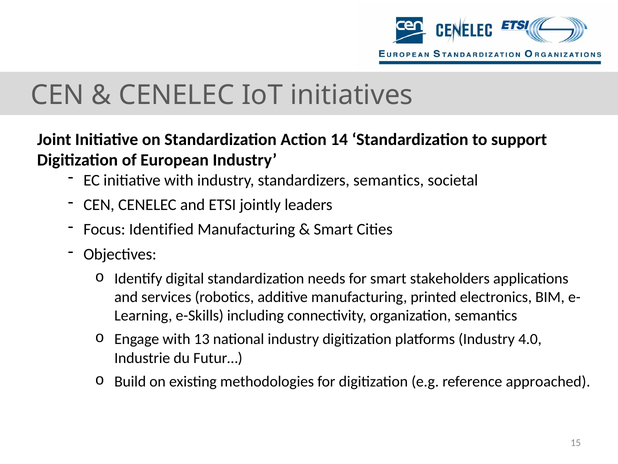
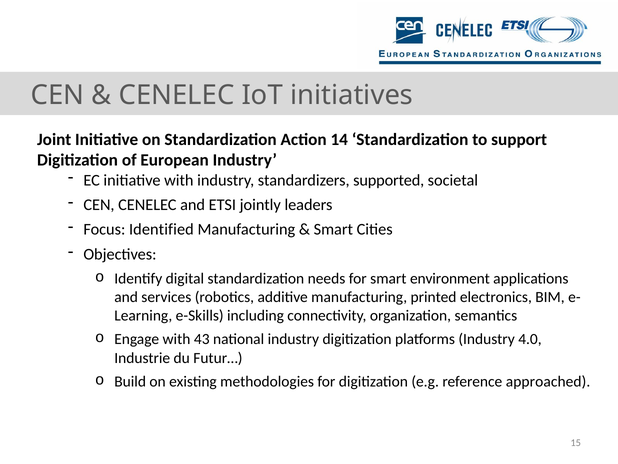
standardizers semantics: semantics -> supported
stakeholders: stakeholders -> environment
13: 13 -> 43
